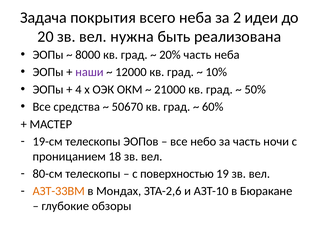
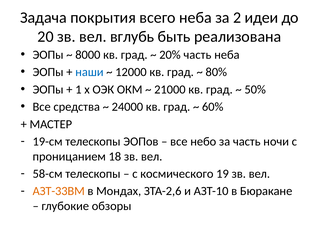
нужна: нужна -> вглубь
наши colour: purple -> blue
10%: 10% -> 80%
4: 4 -> 1
50670: 50670 -> 24000
80-см: 80-см -> 58-см
поверхностью: поверхностью -> космического
